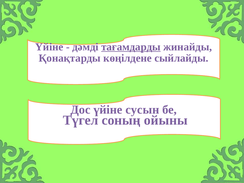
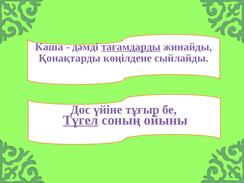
Үйіне at (49, 47): Үйіне -> Каша
сусын: сусын -> тұғыр
Түгел underline: none -> present
